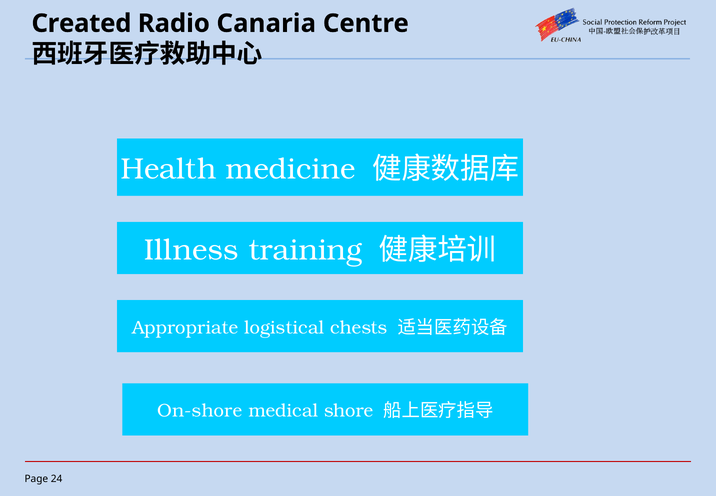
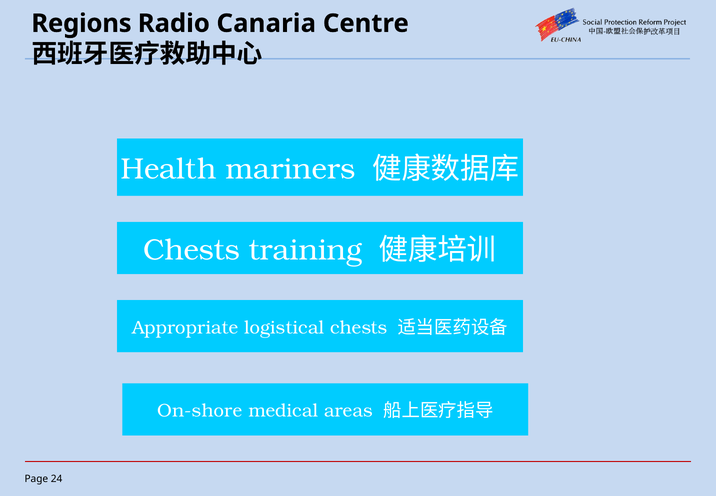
Created: Created -> Regions
medicine: medicine -> mariners
Illness at (191, 250): Illness -> Chests
shore: shore -> areas
